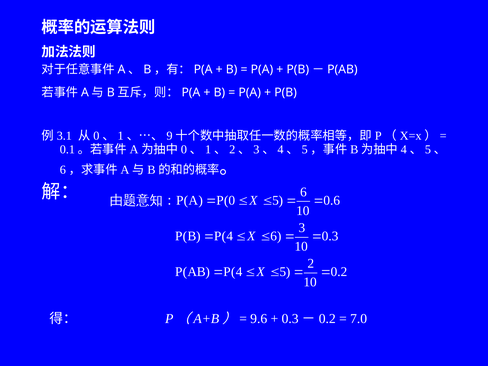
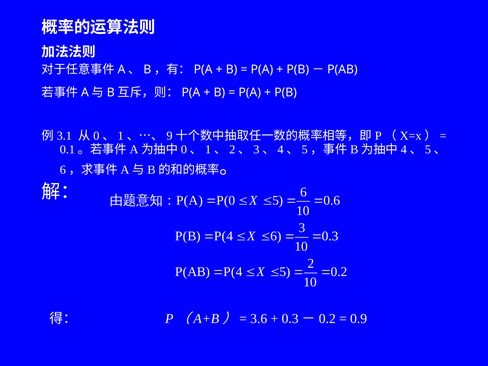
9.6: 9.6 -> 3.6
7.0: 7.0 -> 0.9
